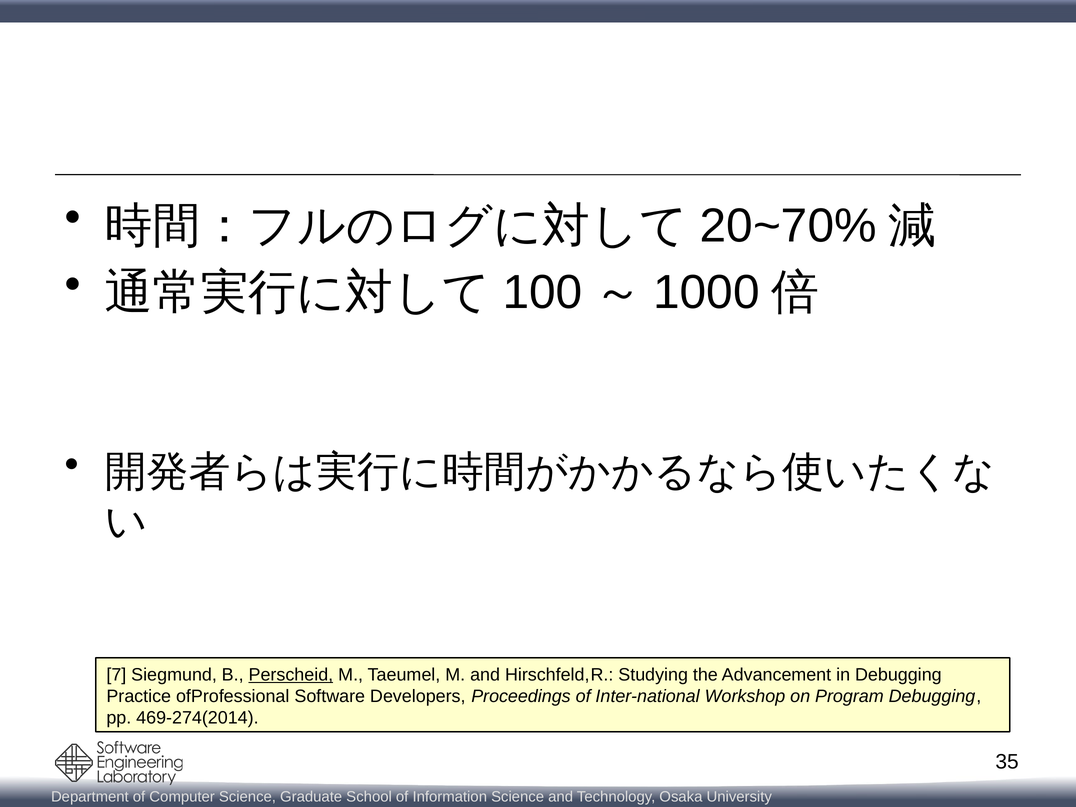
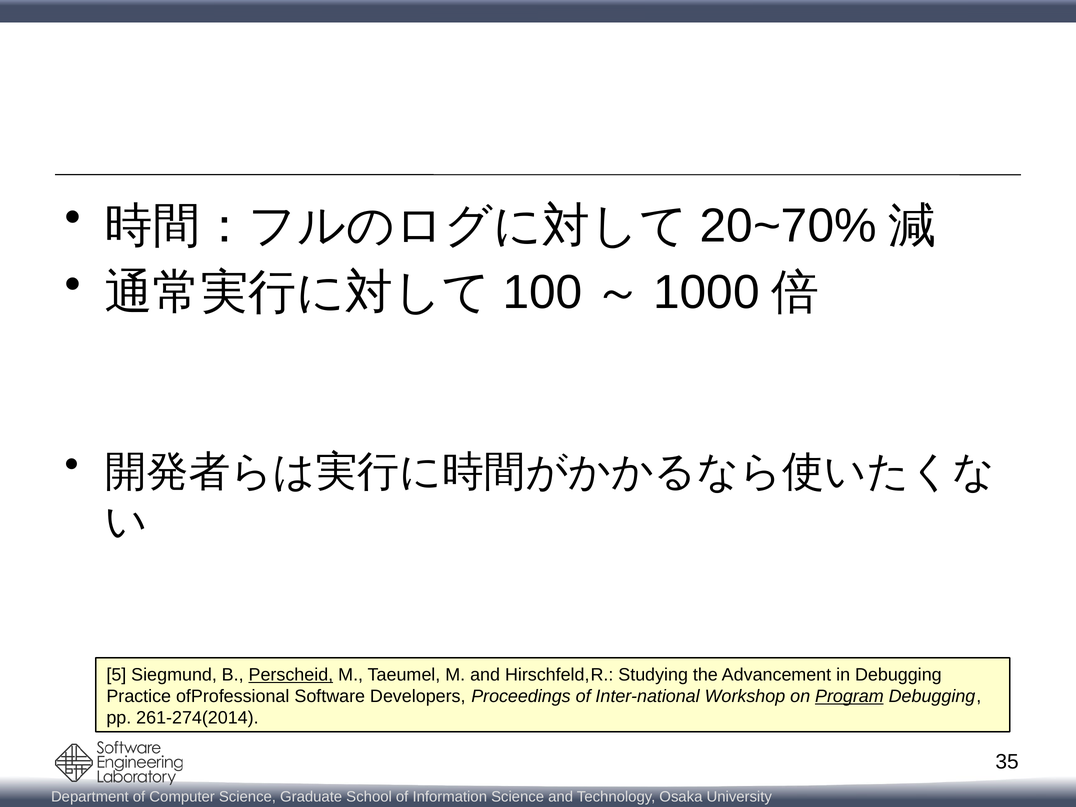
7: 7 -> 5
Program underline: none -> present
469-274(2014: 469-274(2014 -> 261-274(2014
